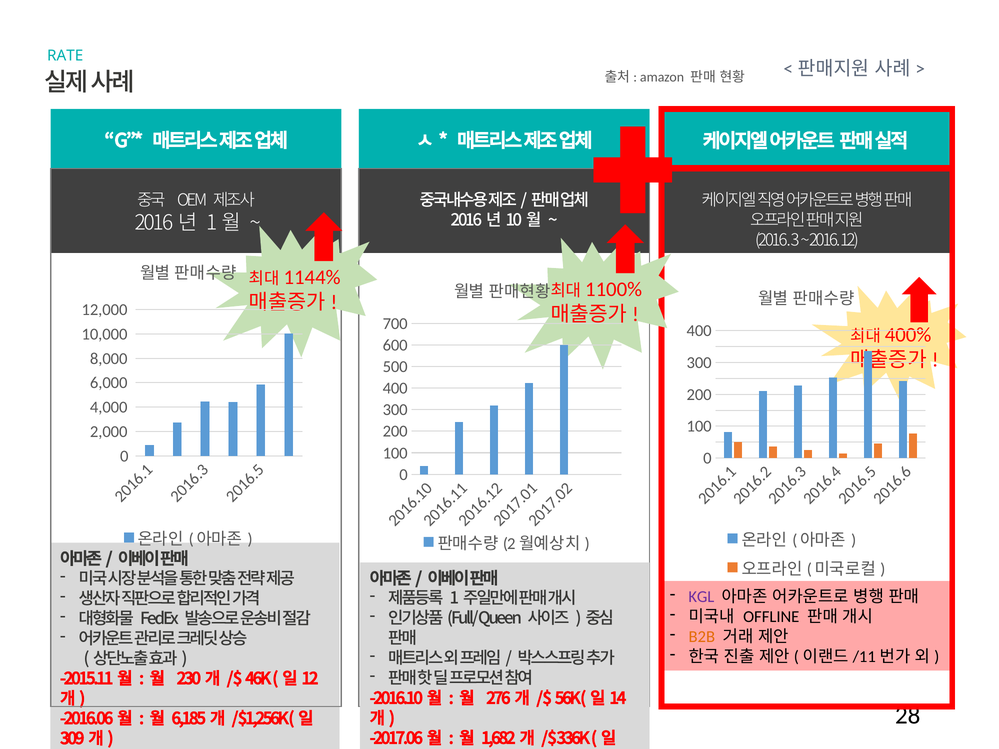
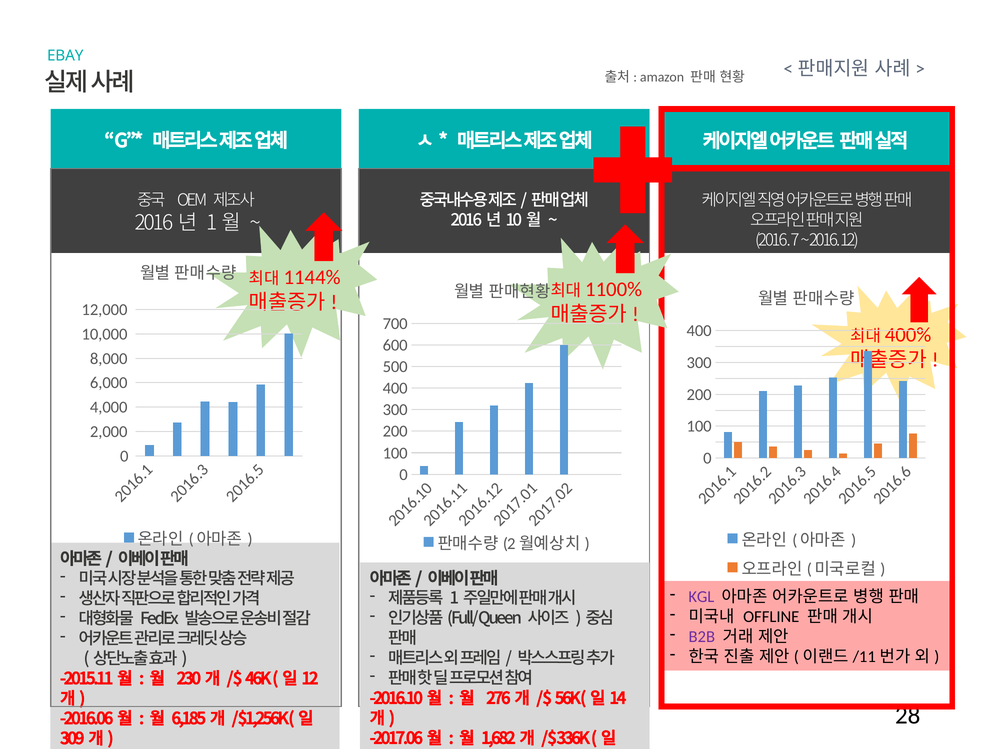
RATE: RATE -> EBAY
3 at (795, 240): 3 -> 7
B2B colour: orange -> purple
